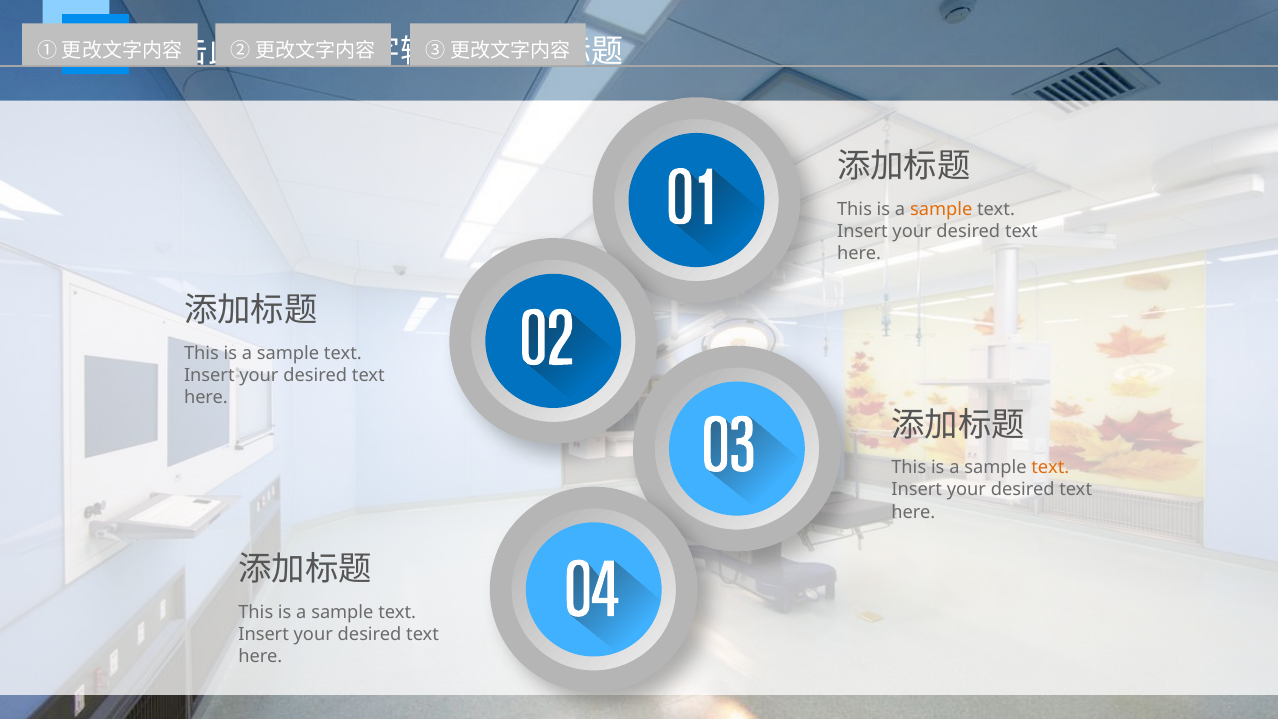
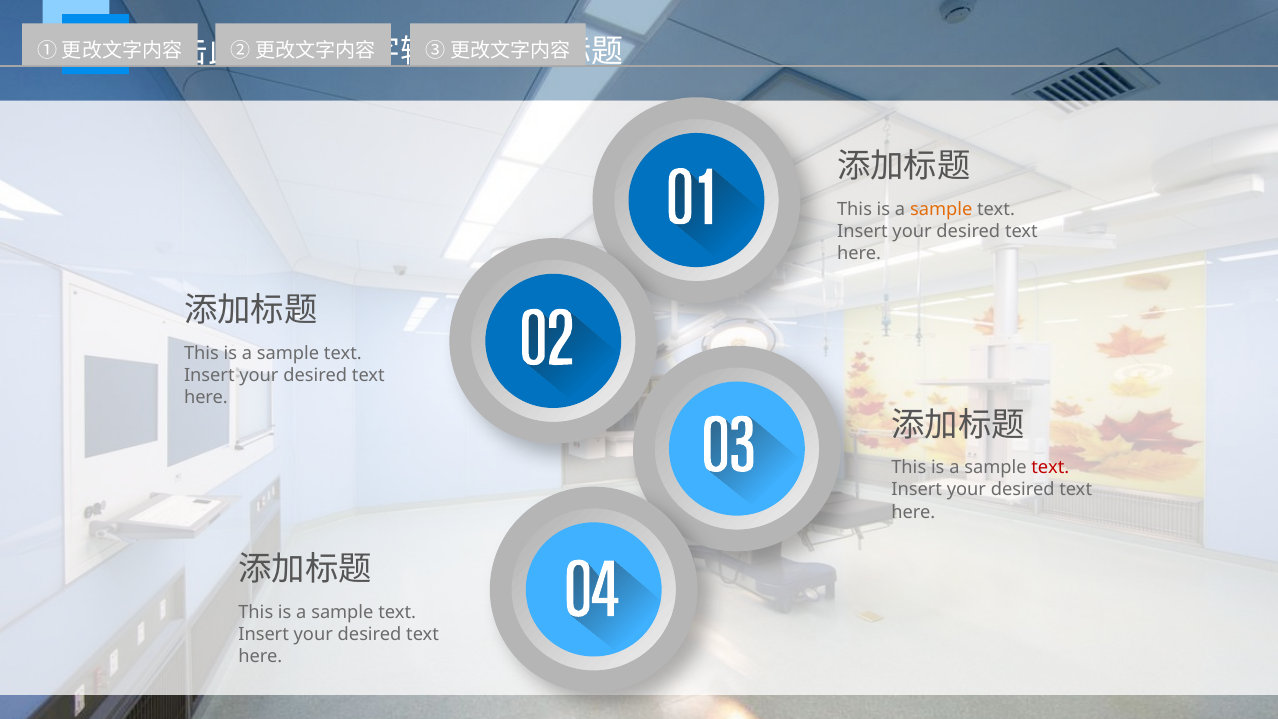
text at (1050, 468) colour: orange -> red
